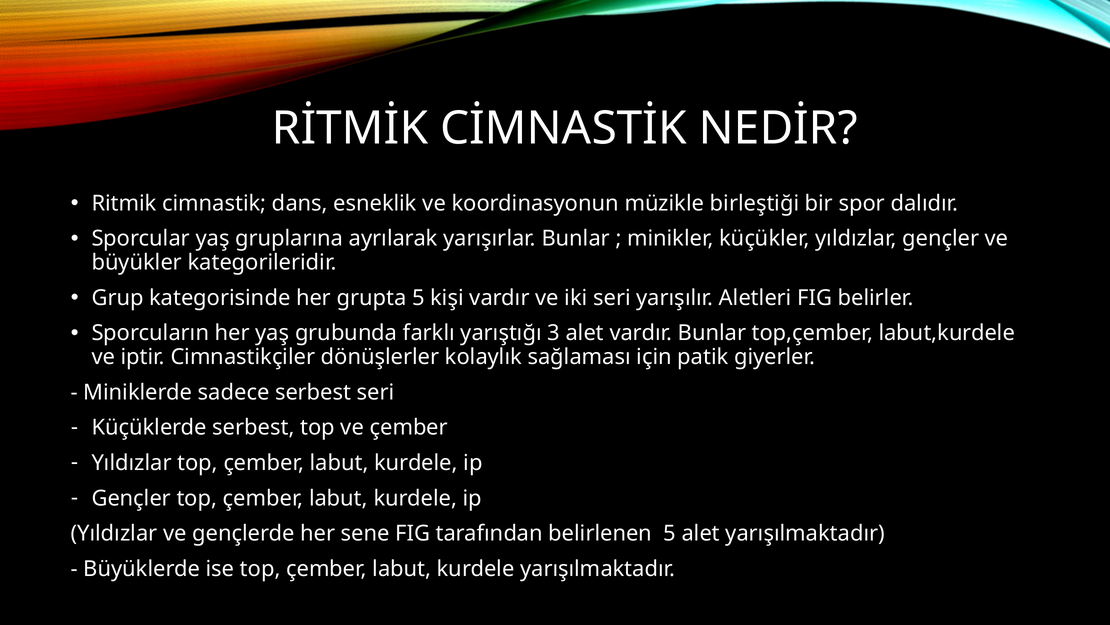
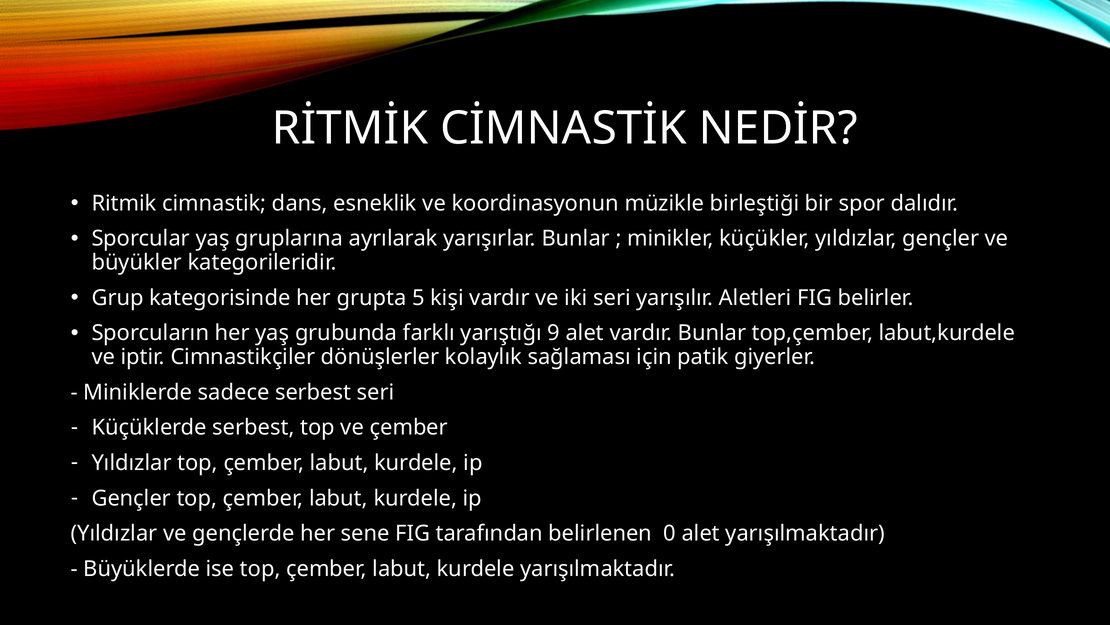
3: 3 -> 9
belirlenen 5: 5 -> 0
